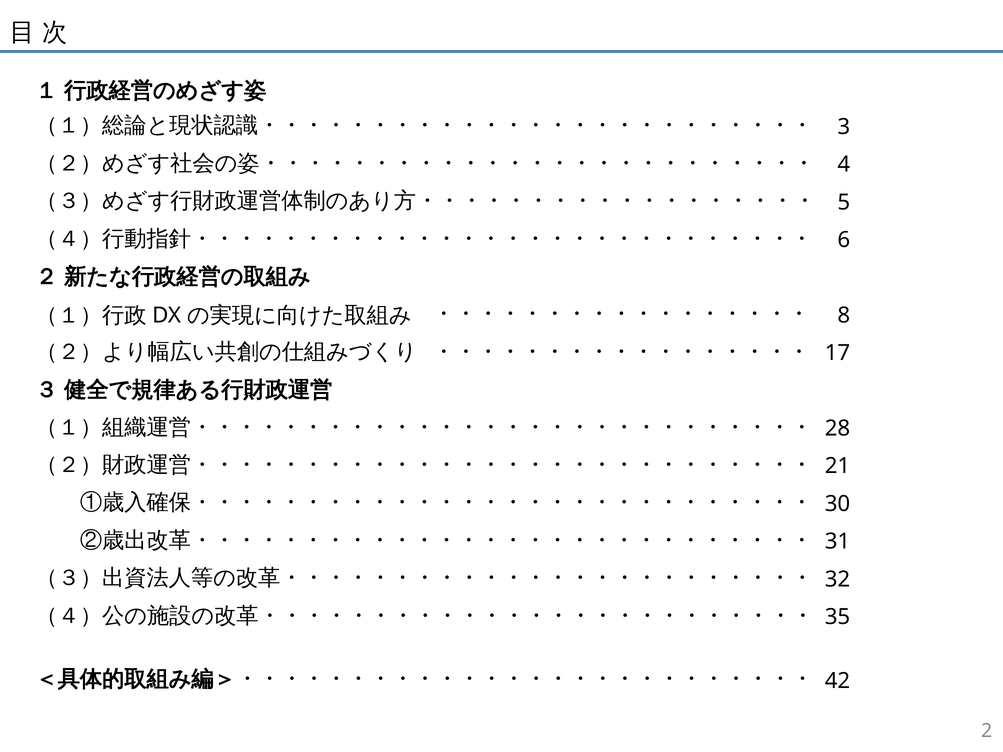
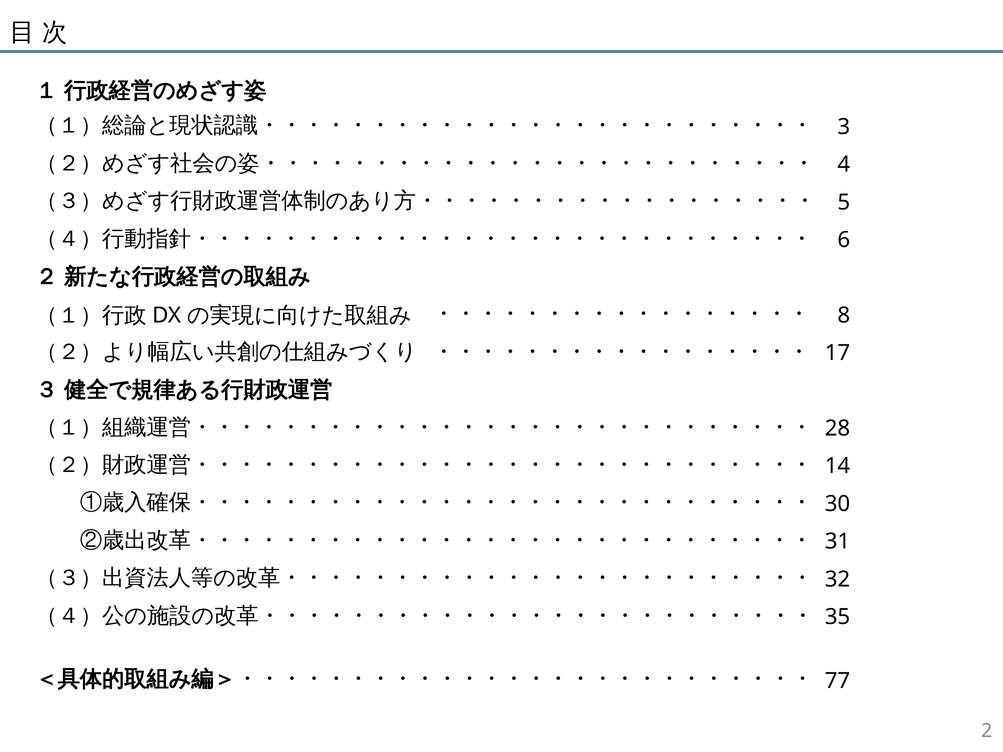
21: 21 -> 14
42: 42 -> 77
